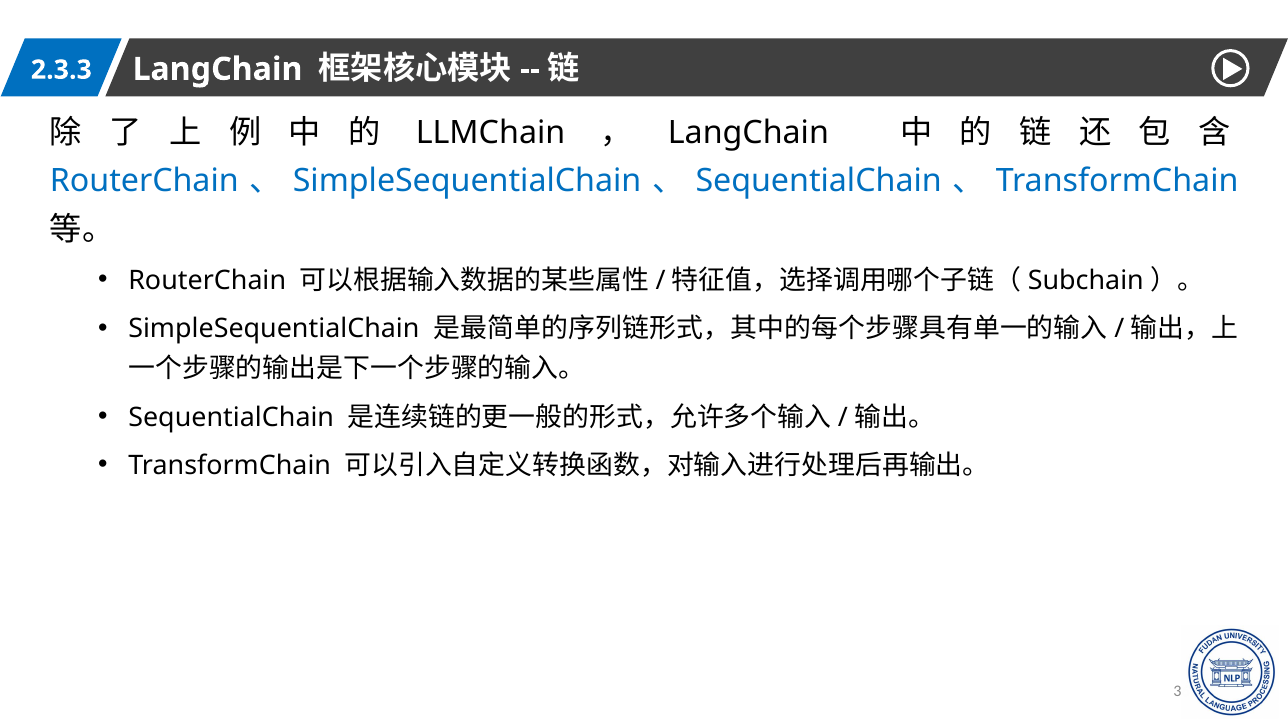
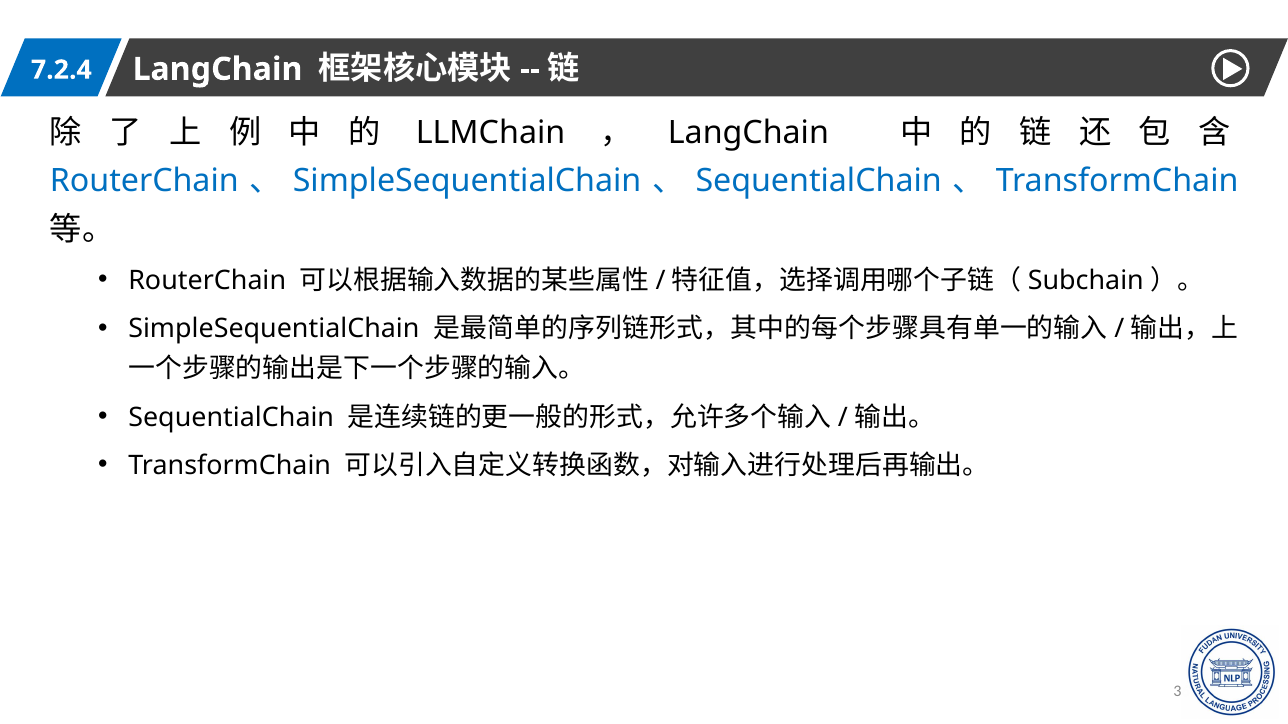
2.3.3: 2.3.3 -> 7.2.4
